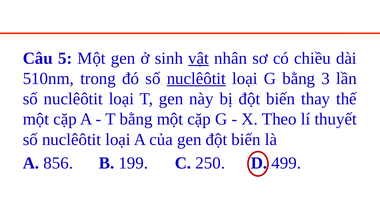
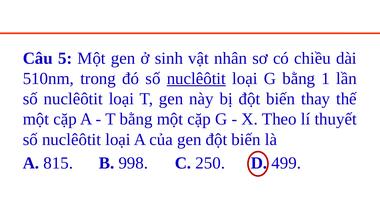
vật underline: present -> none
3: 3 -> 1
856: 856 -> 815
199: 199 -> 998
